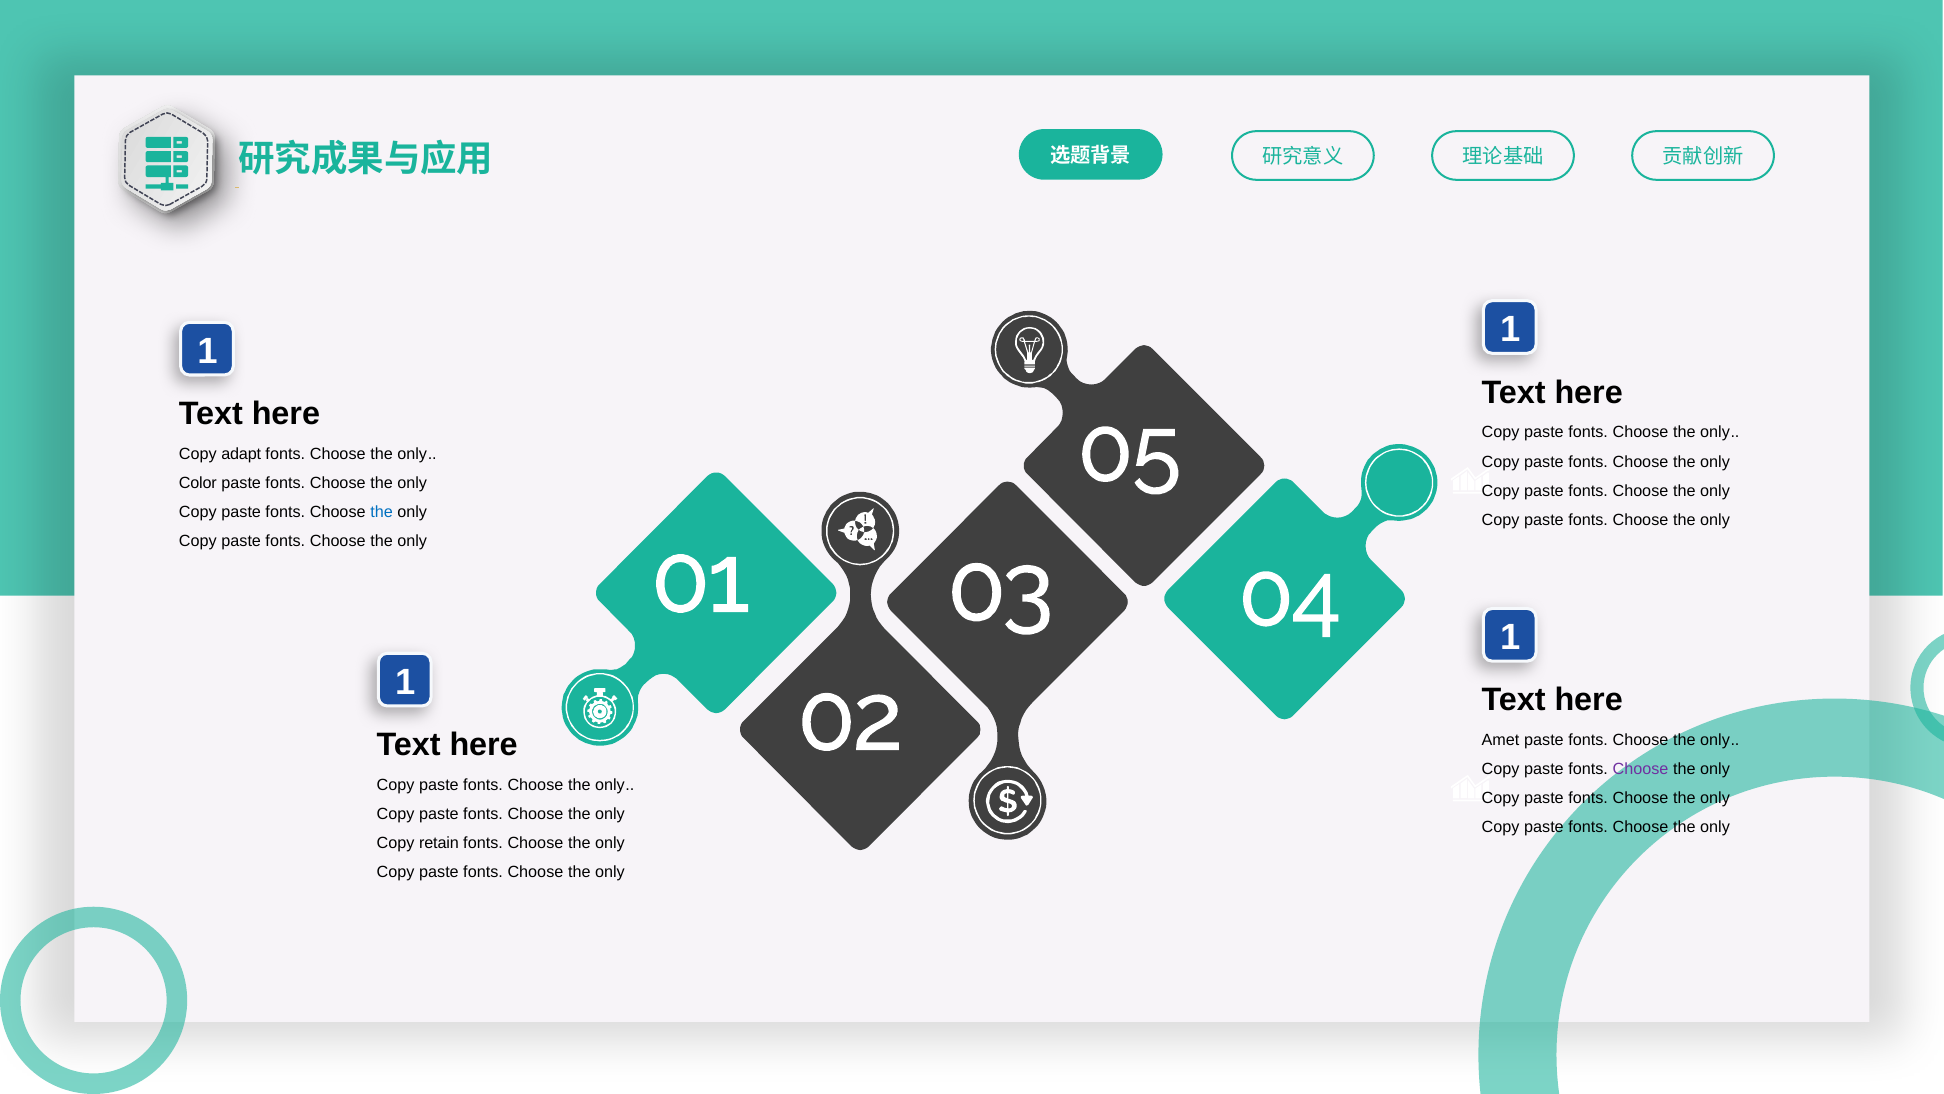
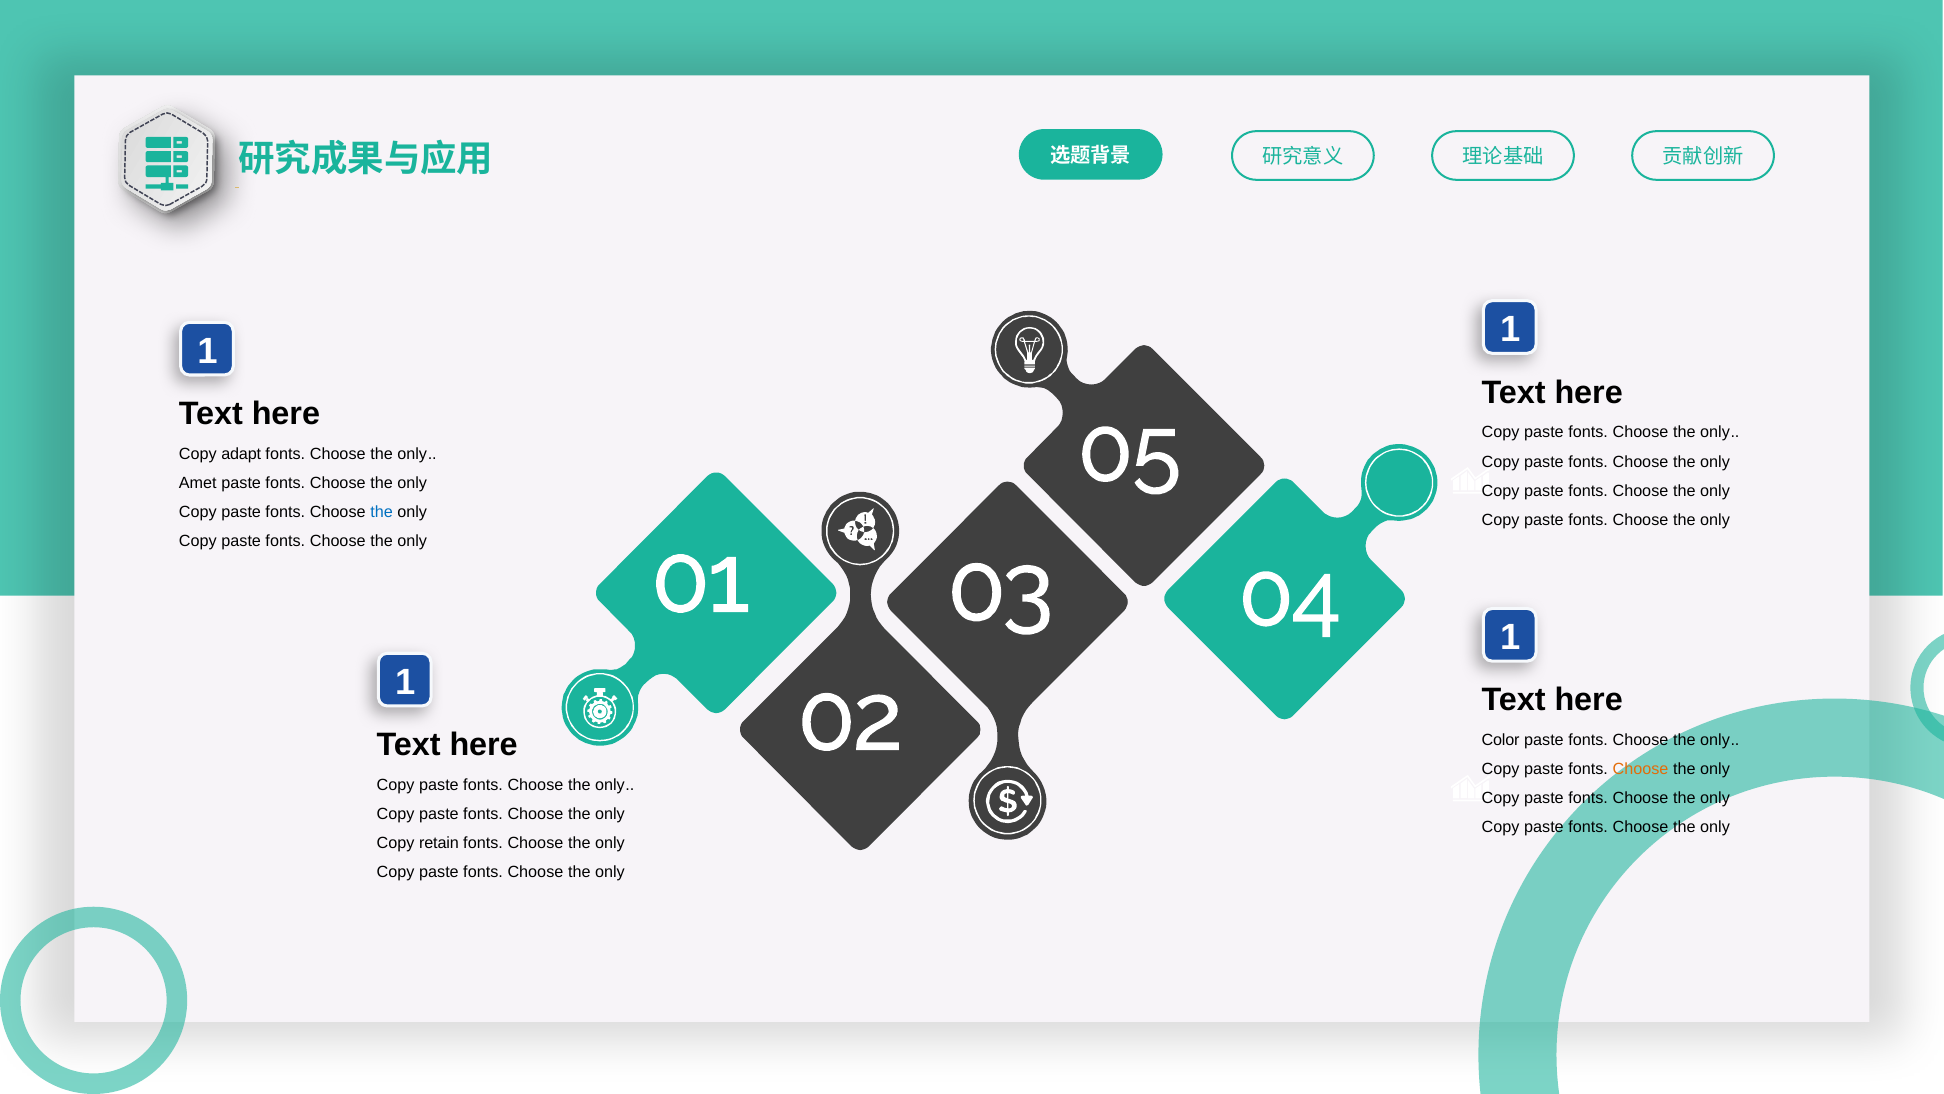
Color: Color -> Amet
Amet: Amet -> Color
Choose at (1641, 769) colour: purple -> orange
